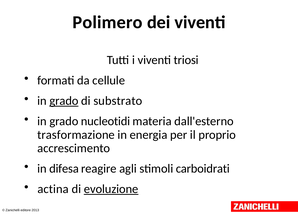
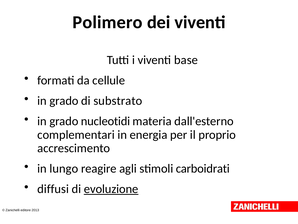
triosi: triosi -> base
grado at (64, 101) underline: present -> none
trasformazione: trasformazione -> complementari
difesa: difesa -> lungo
actina: actina -> diffusi
